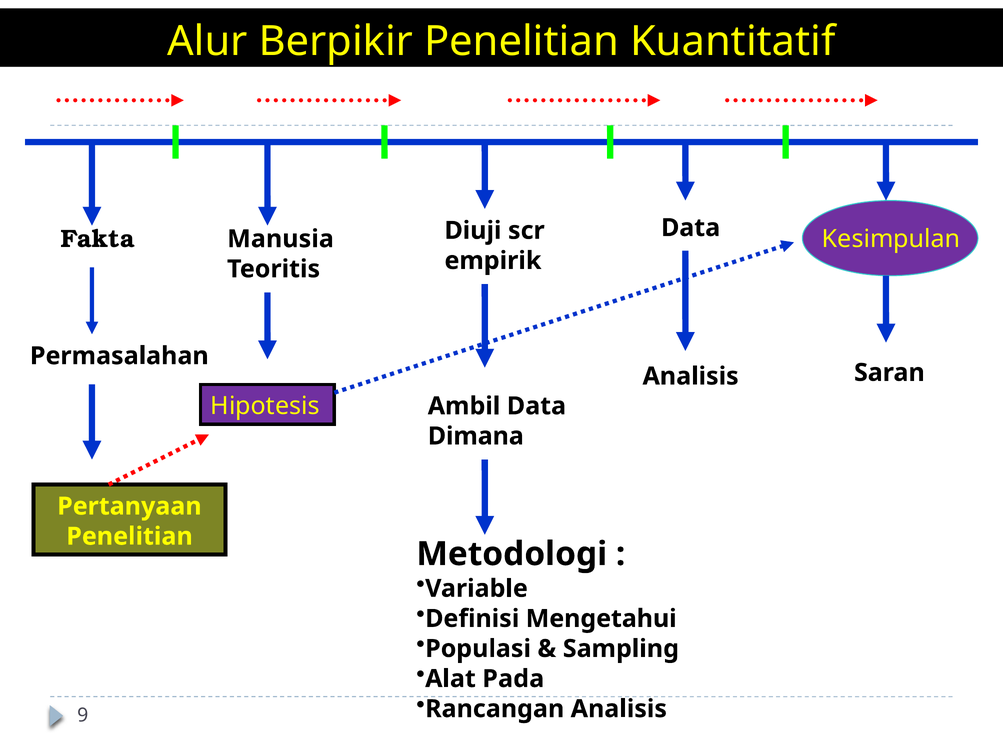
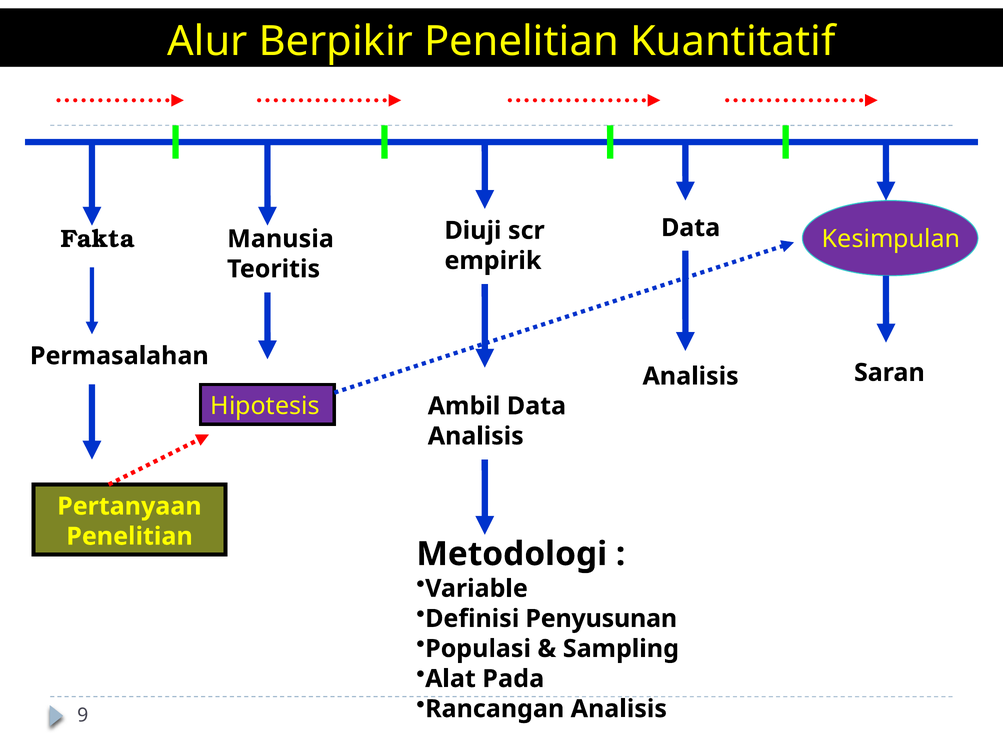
Dimana at (476, 436): Dimana -> Analisis
Mengetahui: Mengetahui -> Penyusunan
